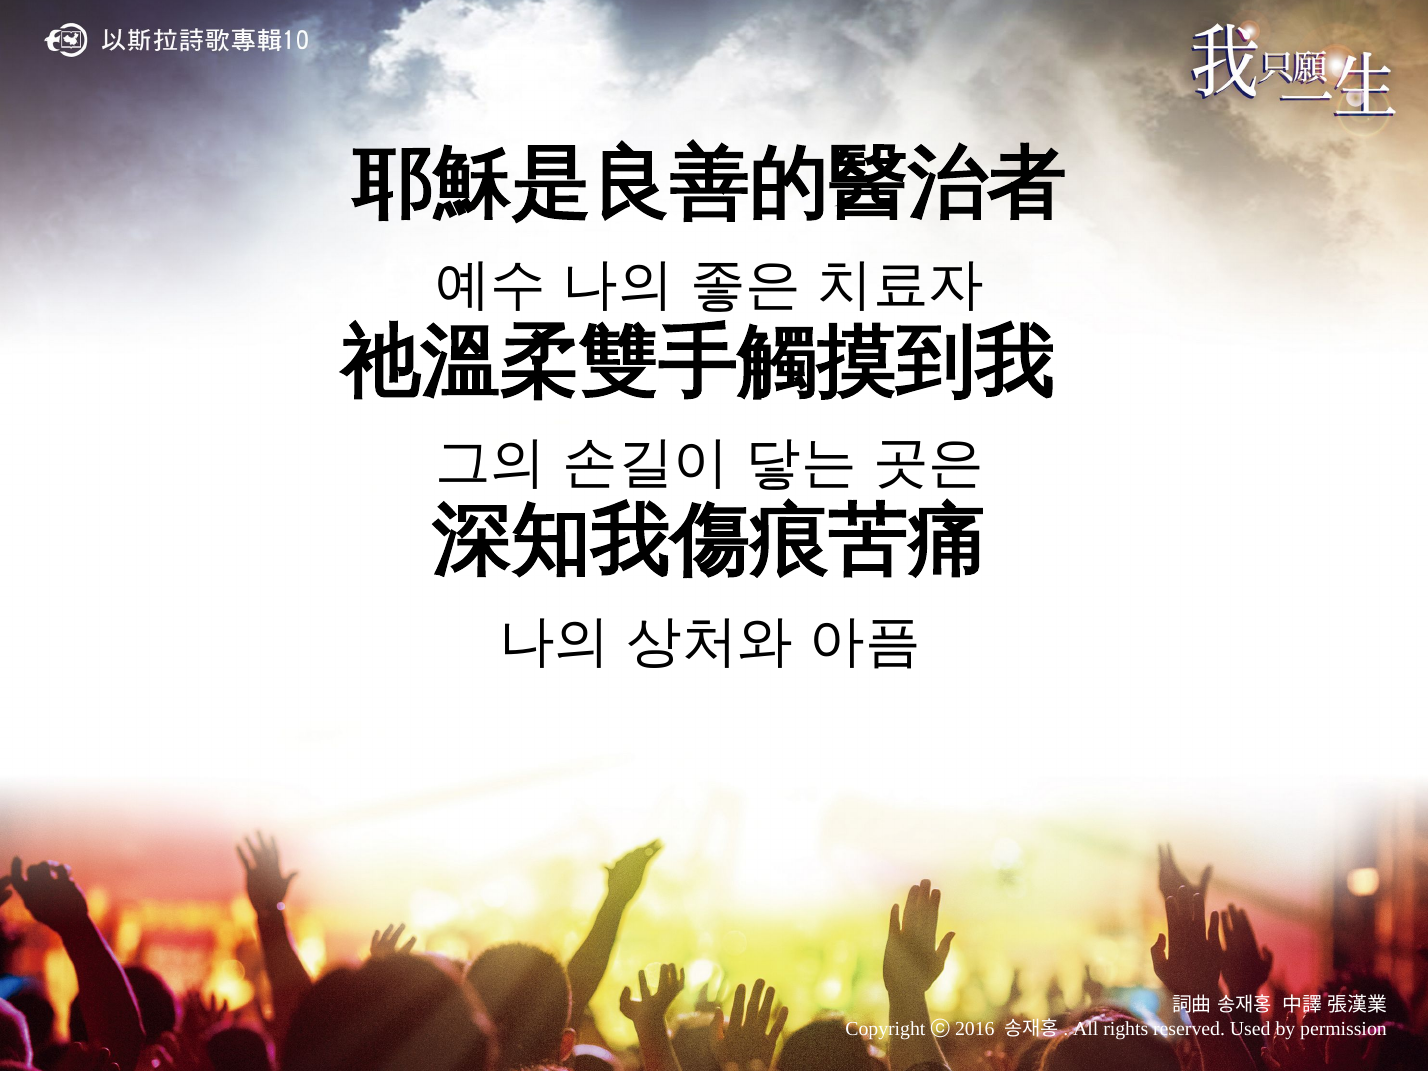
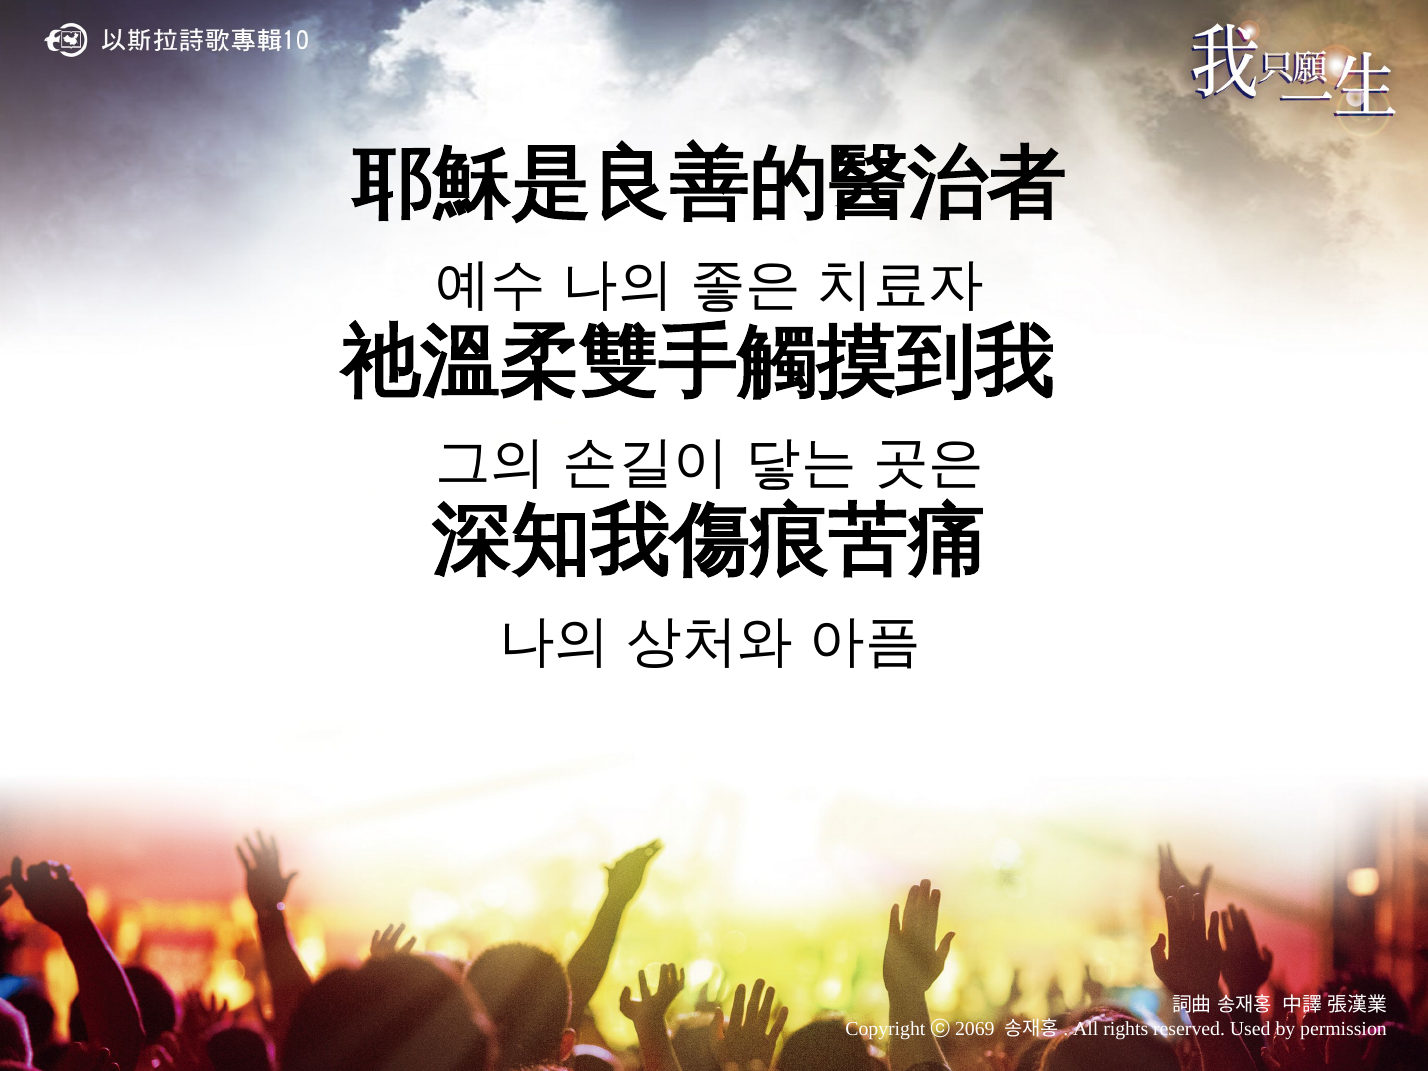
2016: 2016 -> 2069
